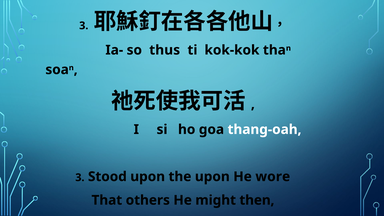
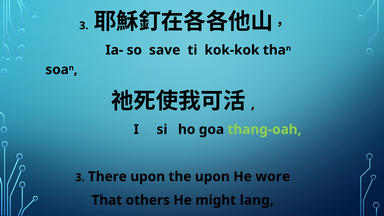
thus: thus -> save
thang-oah colour: white -> light green
Stood: Stood -> There
then: then -> lang
